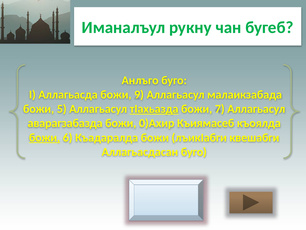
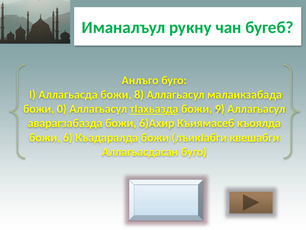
9: 9 -> 8
5: 5 -> 0
7: 7 -> 9
0)Ахир: 0)Ахир -> 6)Ахир
божи at (45, 137) underline: present -> none
